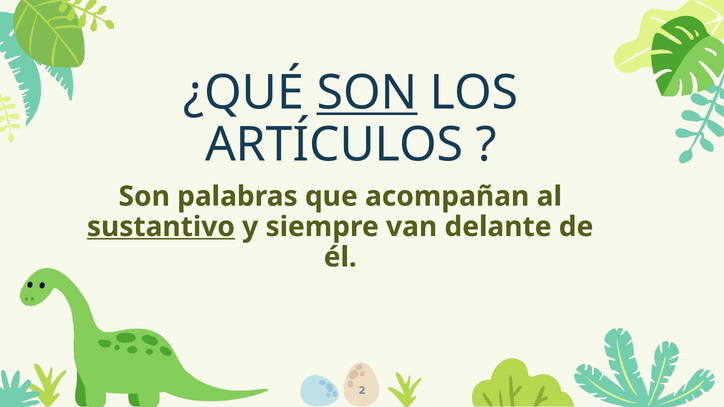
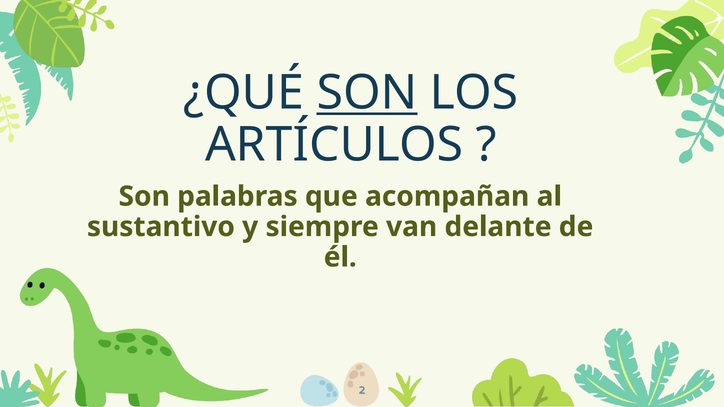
sustantivo underline: present -> none
